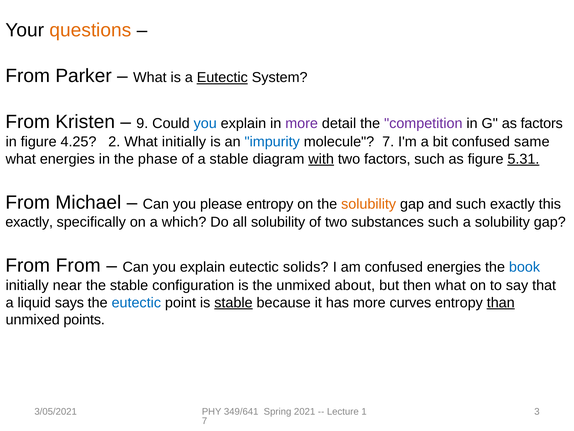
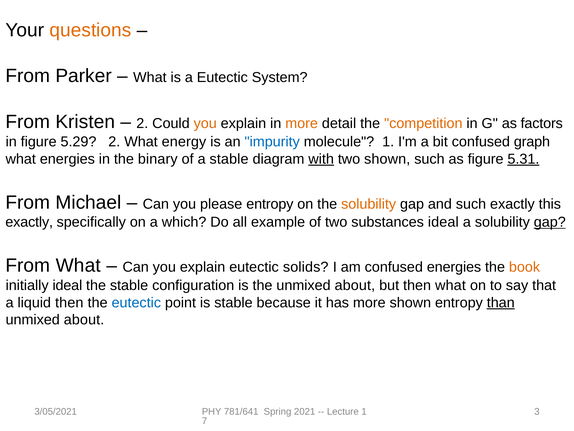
Eutectic at (222, 77) underline: present -> none
9 at (142, 123): 9 -> 2
you at (205, 123) colour: blue -> orange
more at (302, 123) colour: purple -> orange
competition colour: purple -> orange
4.25: 4.25 -> 5.29
What initially: initially -> energy
molecule 7: 7 -> 1
same: same -> graph
phase: phase -> binary
two factors: factors -> shown
all solubility: solubility -> example
substances such: such -> ideal
gap at (550, 222) underline: none -> present
From From: From -> What
book colour: blue -> orange
initially near: near -> ideal
liquid says: says -> then
stable at (233, 302) underline: present -> none
more curves: curves -> shown
points at (84, 320): points -> about
349/641: 349/641 -> 781/641
